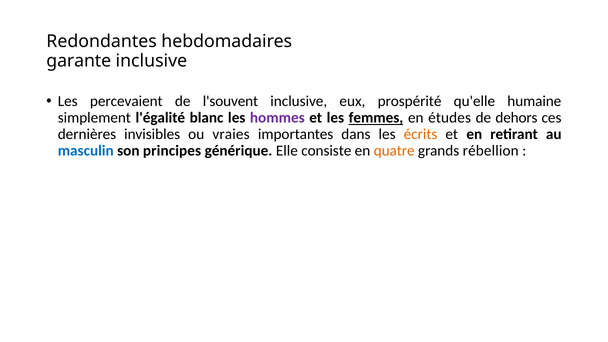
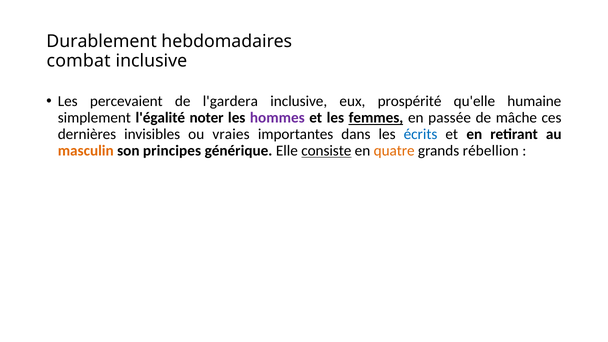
Redondantes: Redondantes -> Durablement
garante: garante -> combat
l'souvent: l'souvent -> l'gardera
blanc: blanc -> noter
études: études -> passée
dehors: dehors -> mâche
écrits colour: orange -> blue
masculin colour: blue -> orange
consiste underline: none -> present
